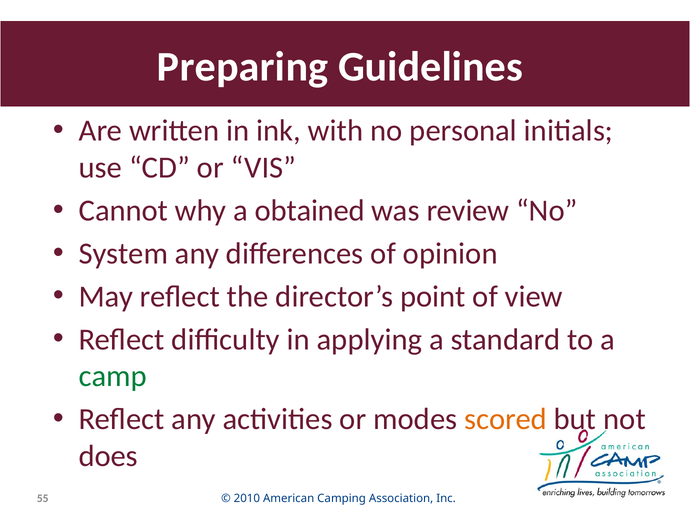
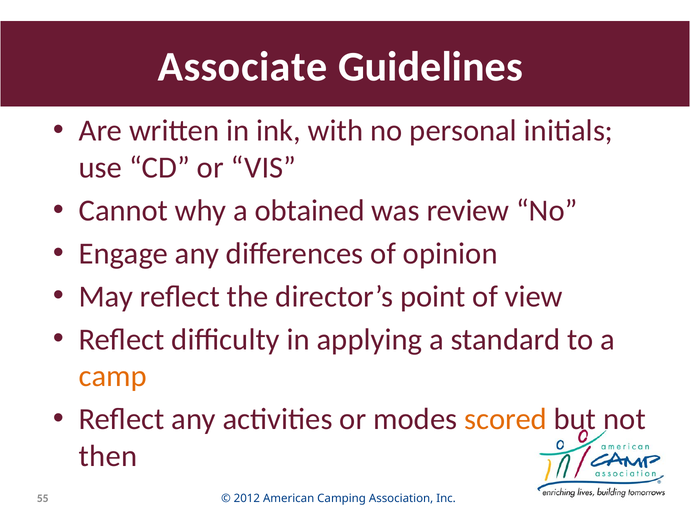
Preparing: Preparing -> Associate
System: System -> Engage
camp colour: green -> orange
does: does -> then
2010: 2010 -> 2012
